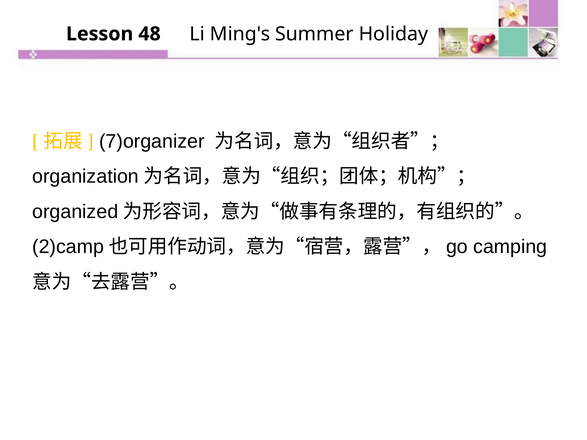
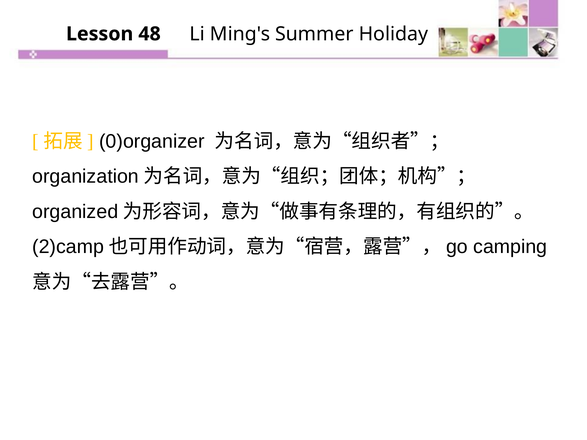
7)organizer: 7)organizer -> 0)organizer
